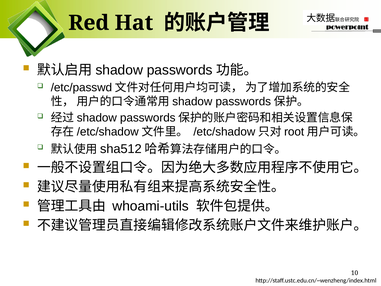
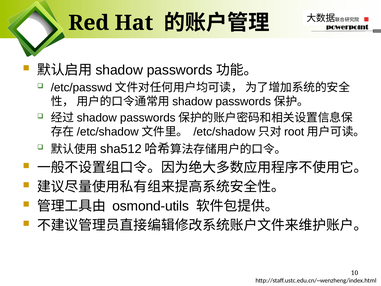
whoami-utils: whoami-utils -> osmond-utils
